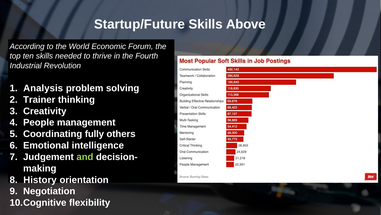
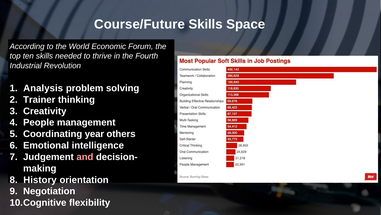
Startup/Future: Startup/Future -> Course/Future
Above: Above -> Space
fully: fully -> year
and colour: light green -> pink
